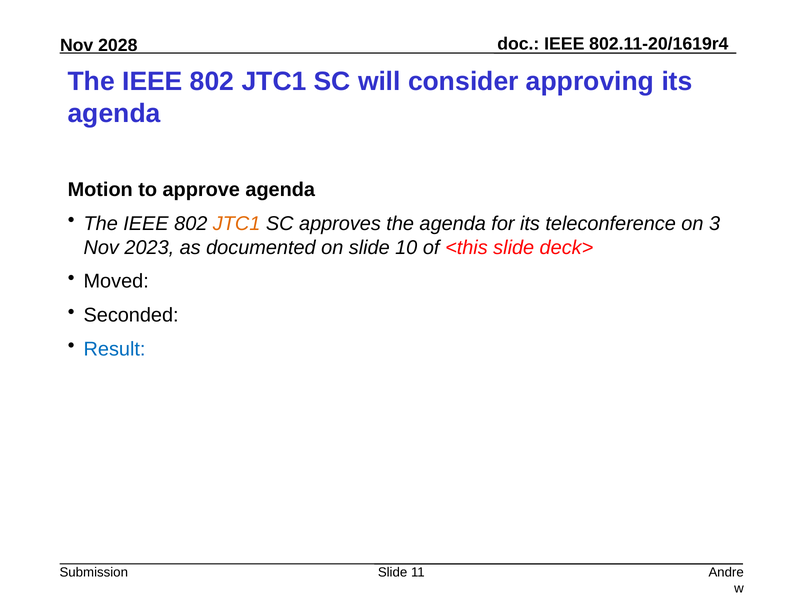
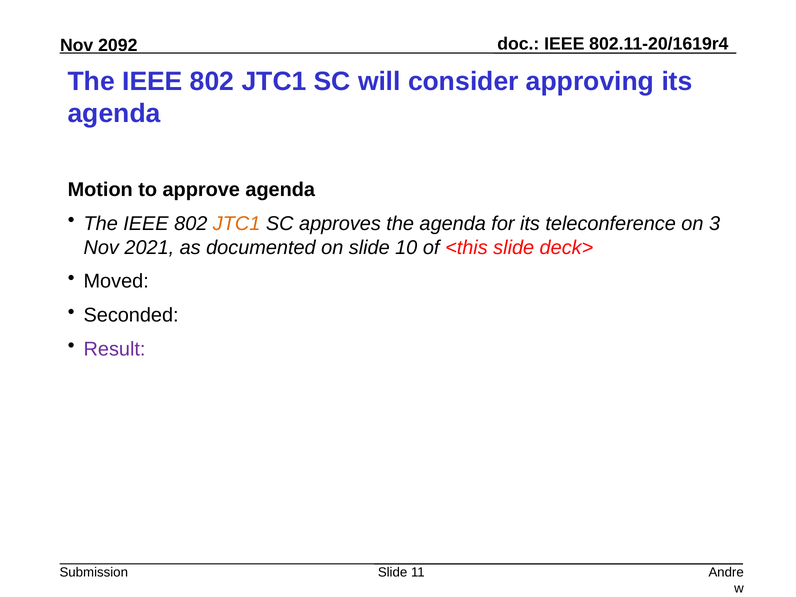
2028: 2028 -> 2092
2023: 2023 -> 2021
Result colour: blue -> purple
